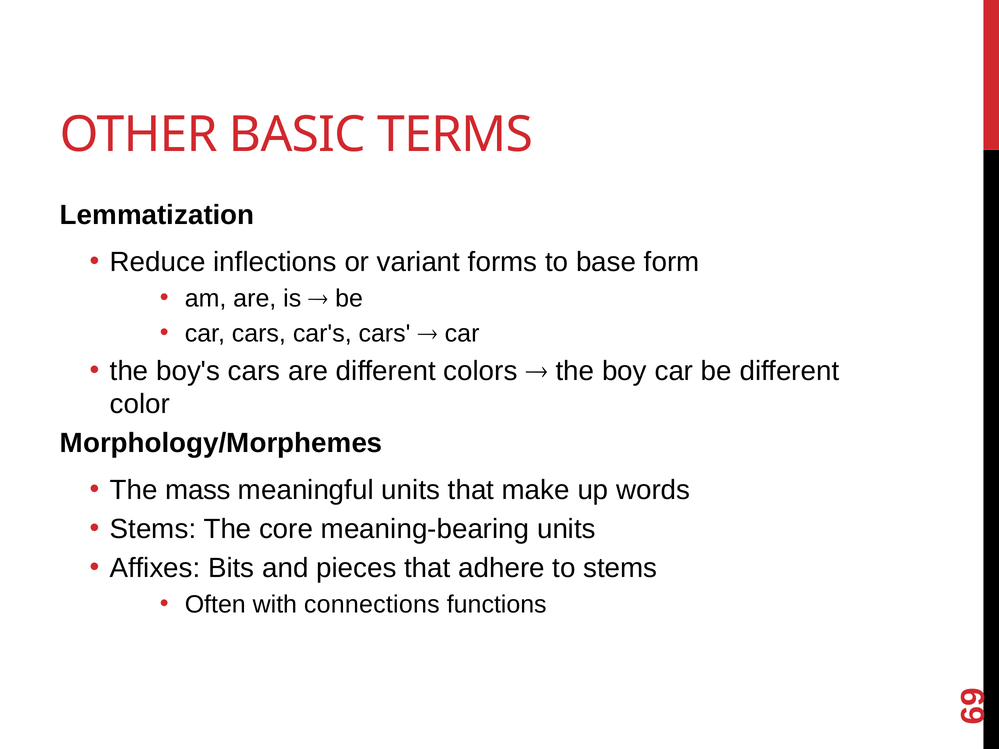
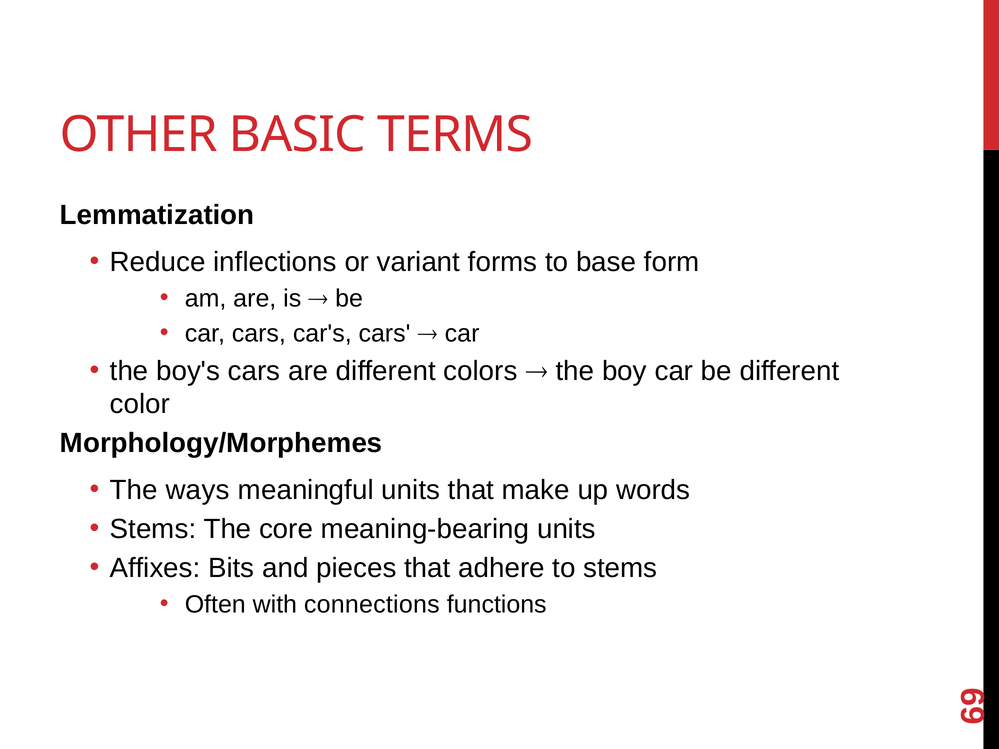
mass: mass -> ways
